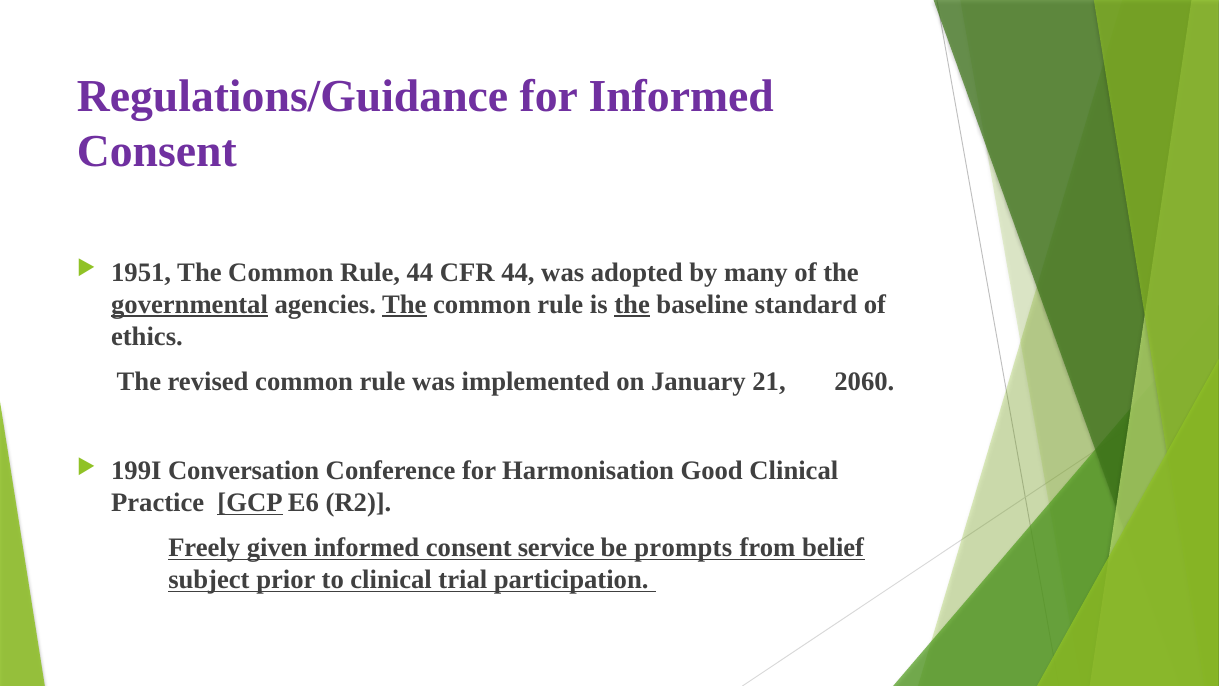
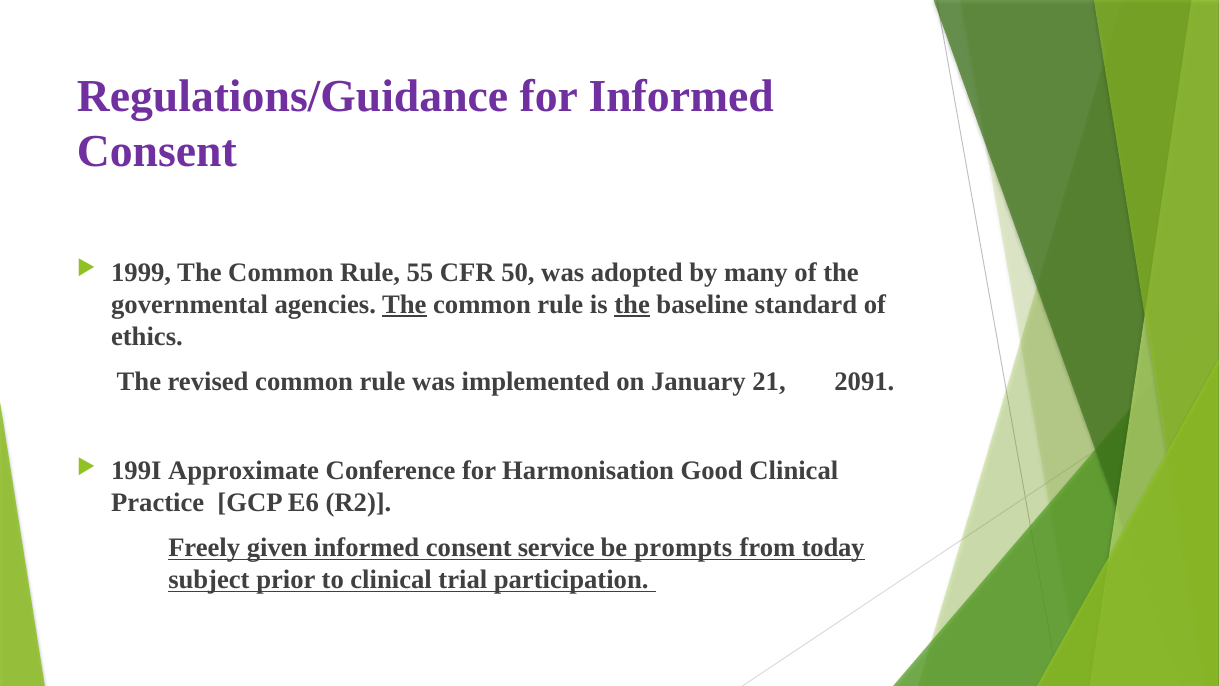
1951: 1951 -> 1999
Rule 44: 44 -> 55
CFR 44: 44 -> 50
governmental underline: present -> none
2060: 2060 -> 2091
Conversation: Conversation -> Approximate
GCP underline: present -> none
belief: belief -> today
